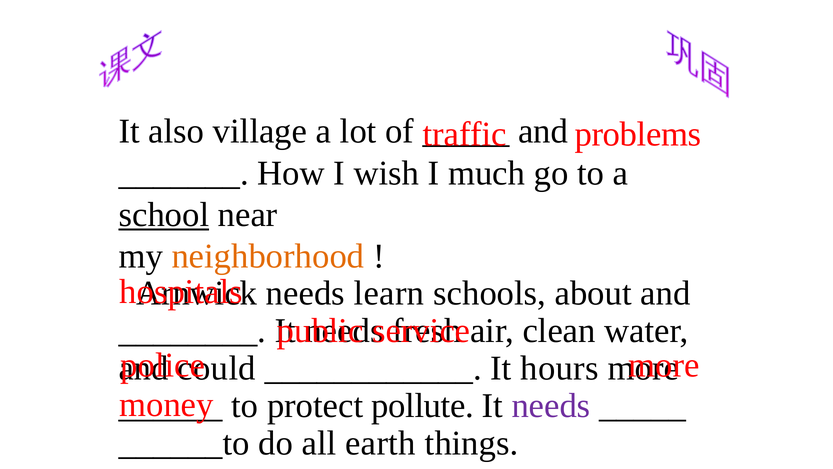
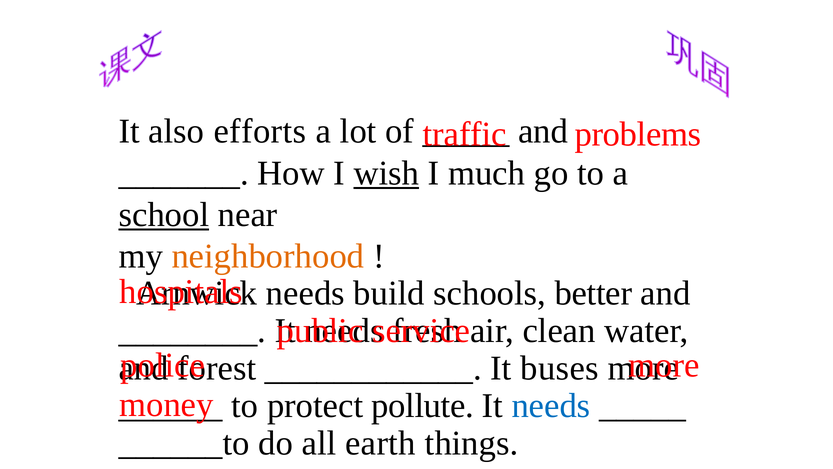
village: village -> efforts
wish underline: none -> present
learn: learn -> build
about: about -> better
could: could -> forest
hours: hours -> buses
needs at (551, 406) colour: purple -> blue
